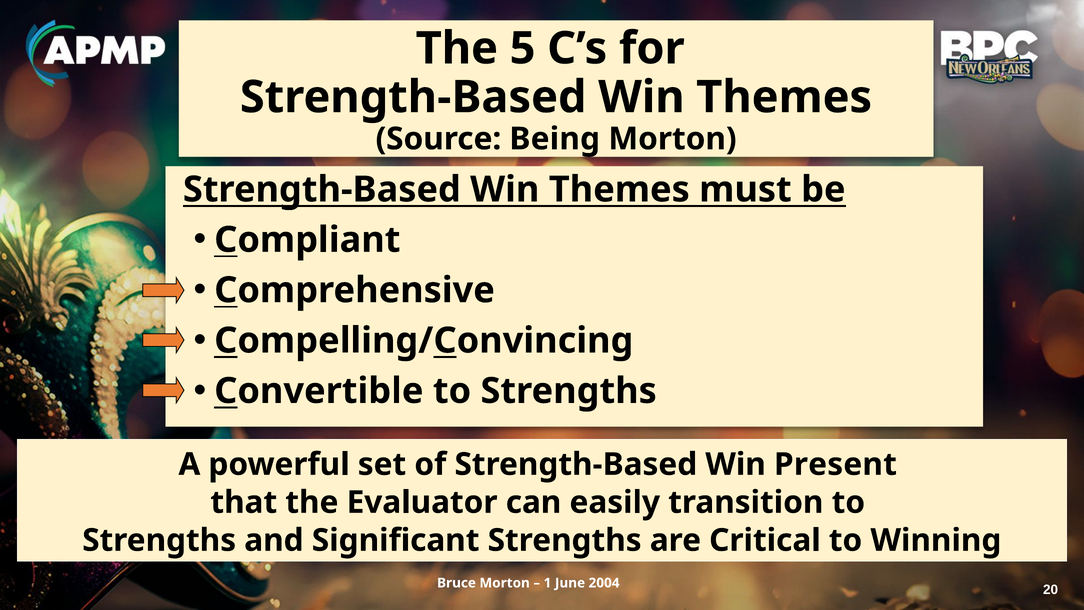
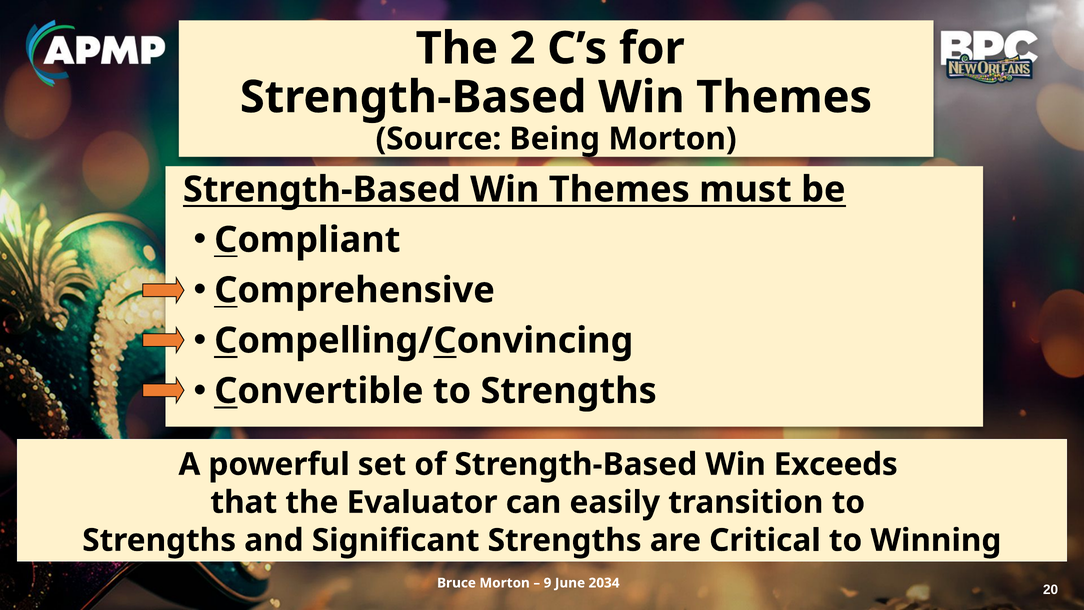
5: 5 -> 2
Present: Present -> Exceeds
1: 1 -> 9
2004: 2004 -> 2034
